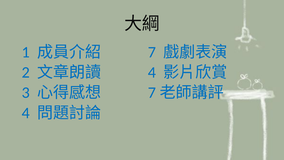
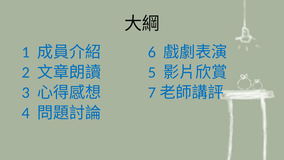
7: 7 -> 6
4 at (152, 72): 4 -> 5
